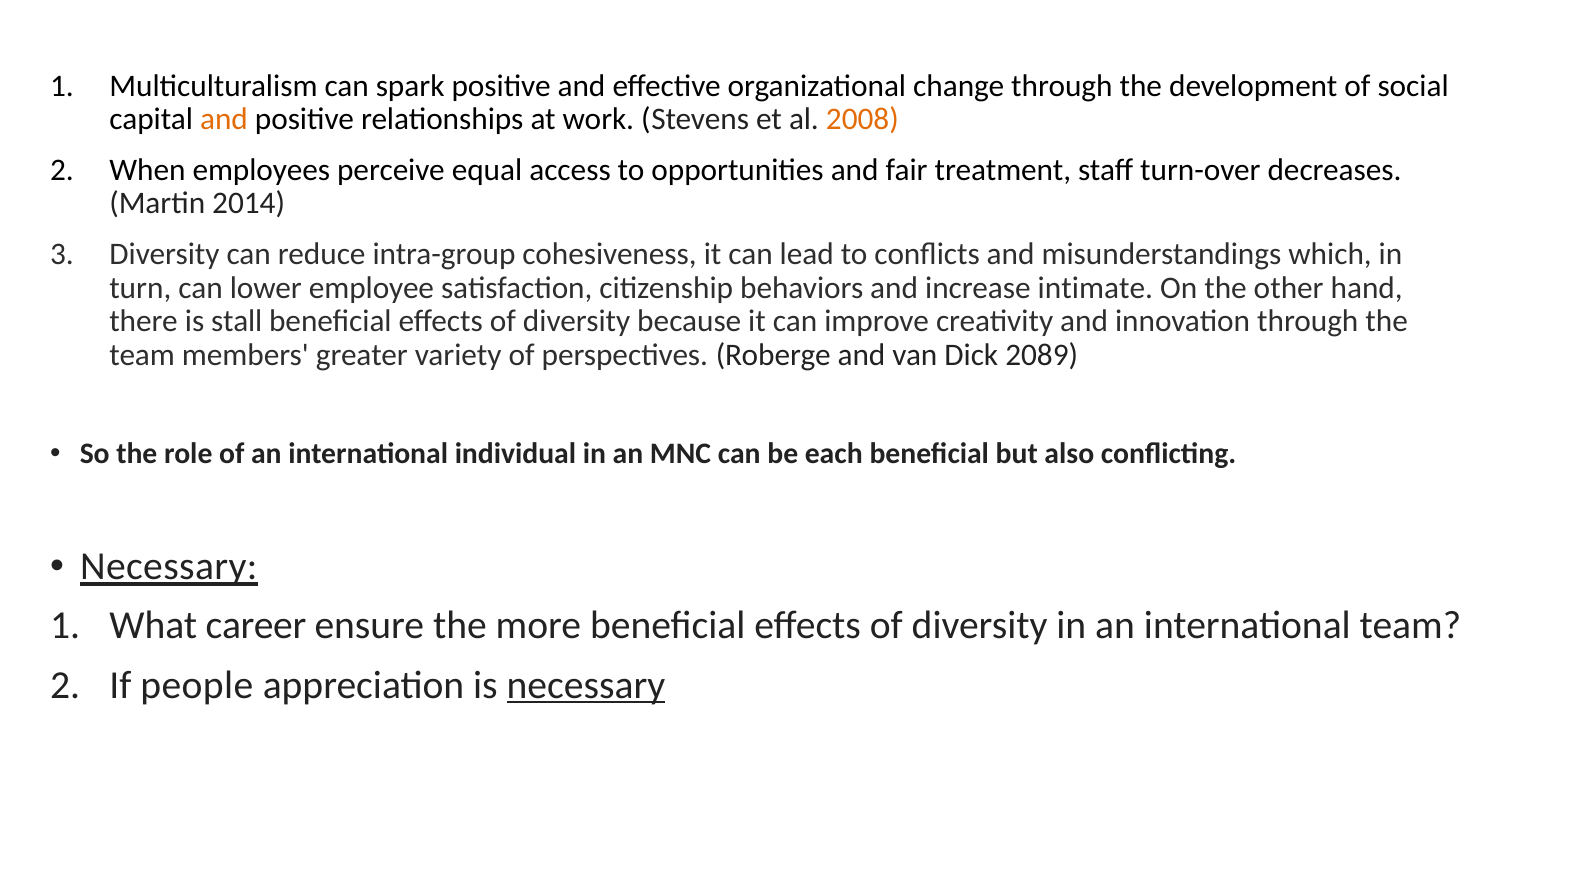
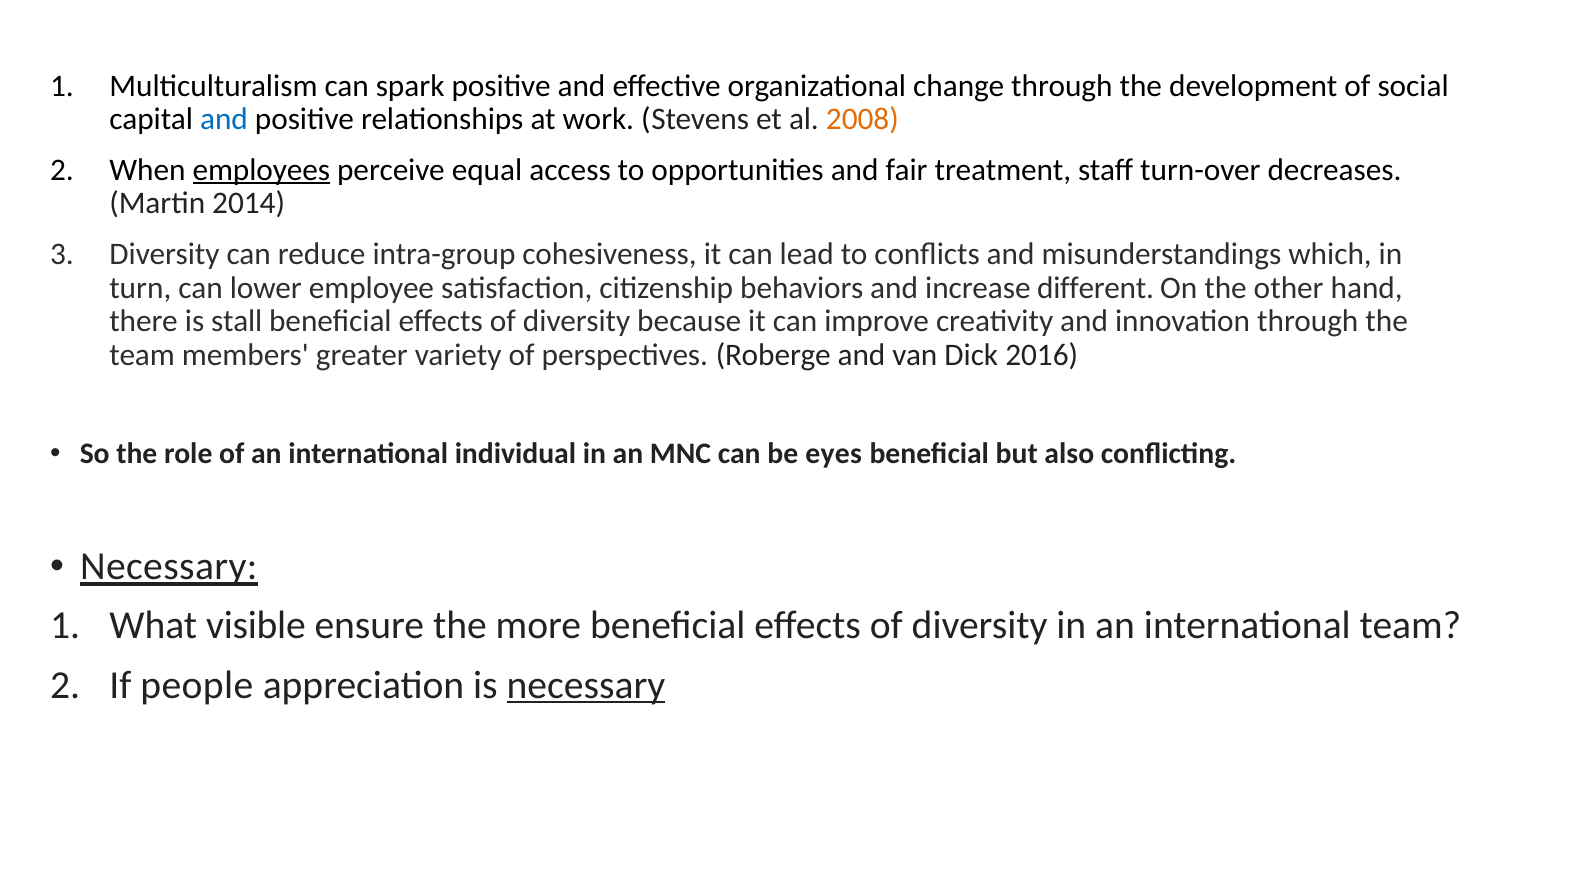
and at (224, 119) colour: orange -> blue
employees underline: none -> present
intimate: intimate -> different
2089: 2089 -> 2016
each: each -> eyes
career: career -> visible
